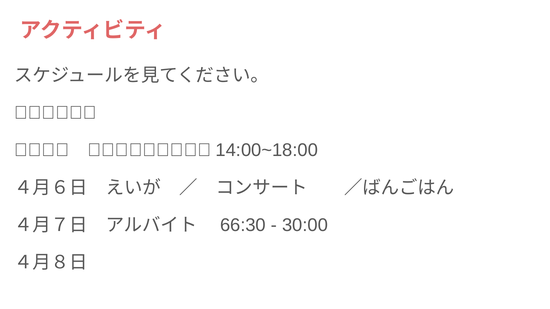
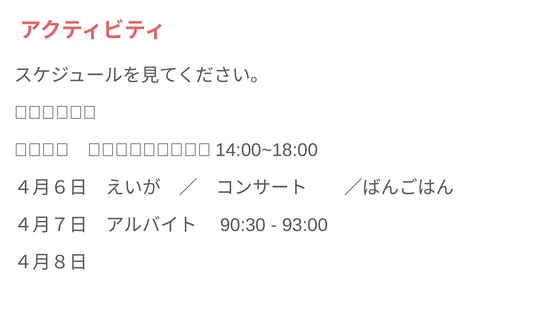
66:30: 66:30 -> 90:30
30:00: 30:00 -> 93:00
